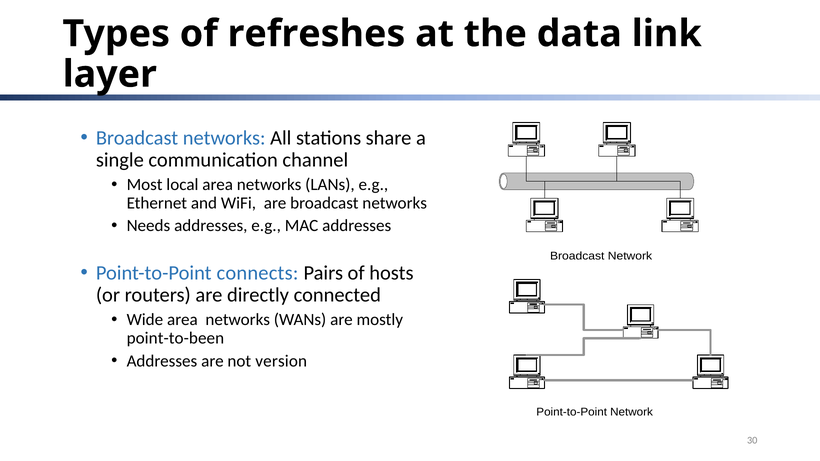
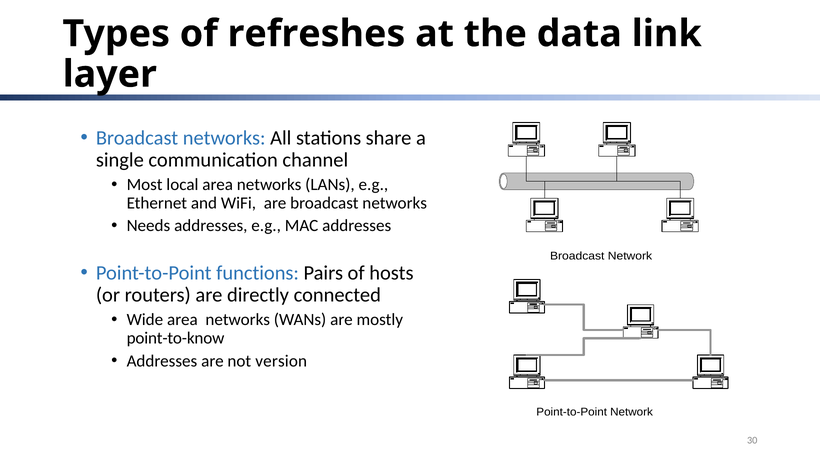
connects: connects -> functions
point-to-been: point-to-been -> point-to-know
